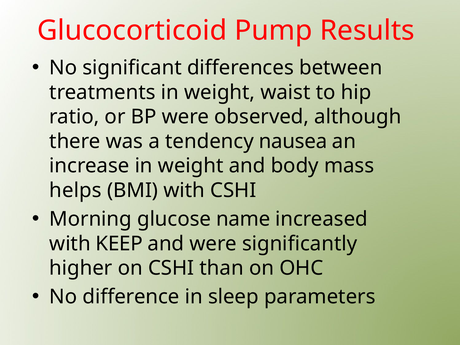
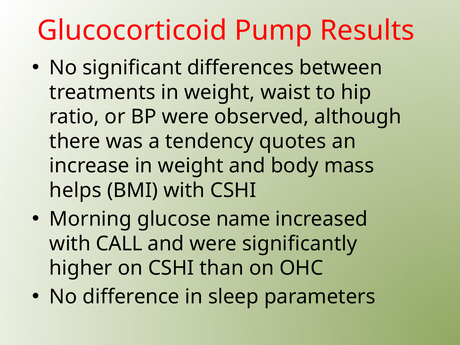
nausea: nausea -> quotes
KEEP: KEEP -> CALL
